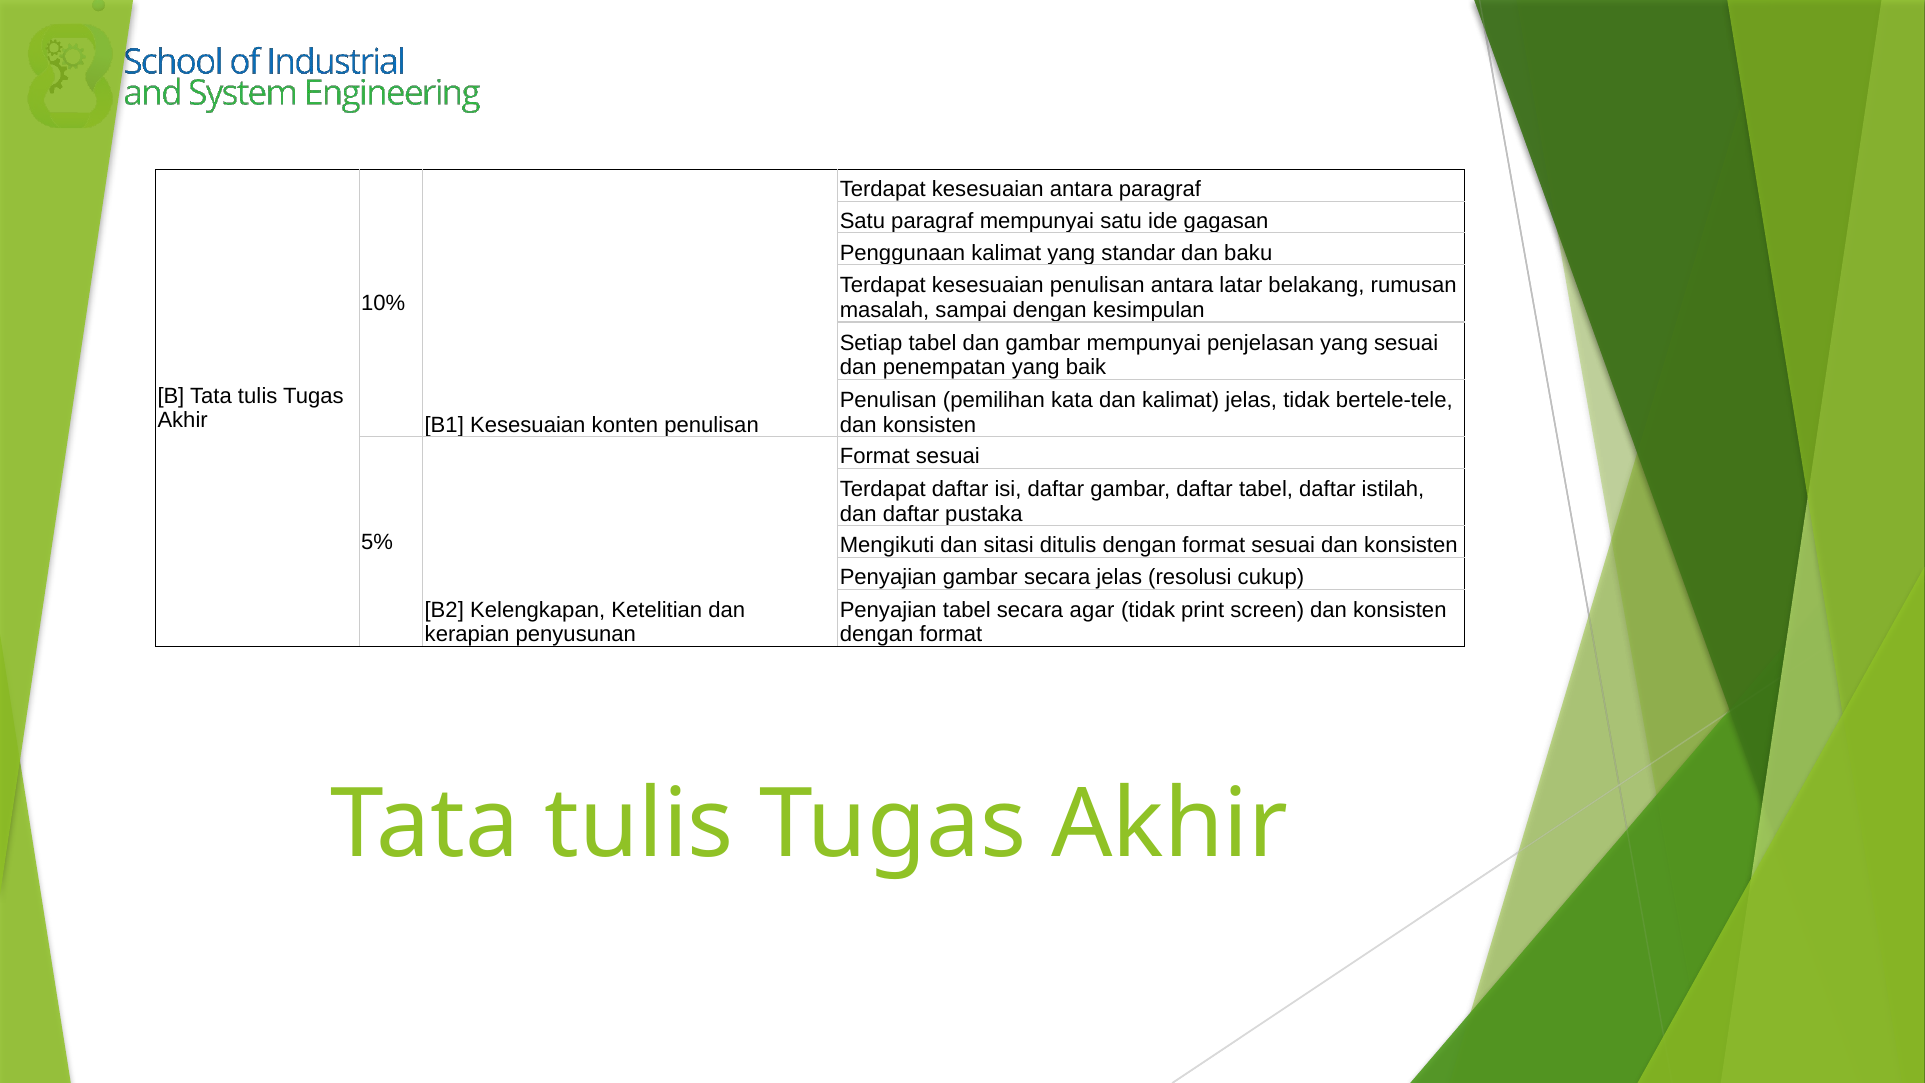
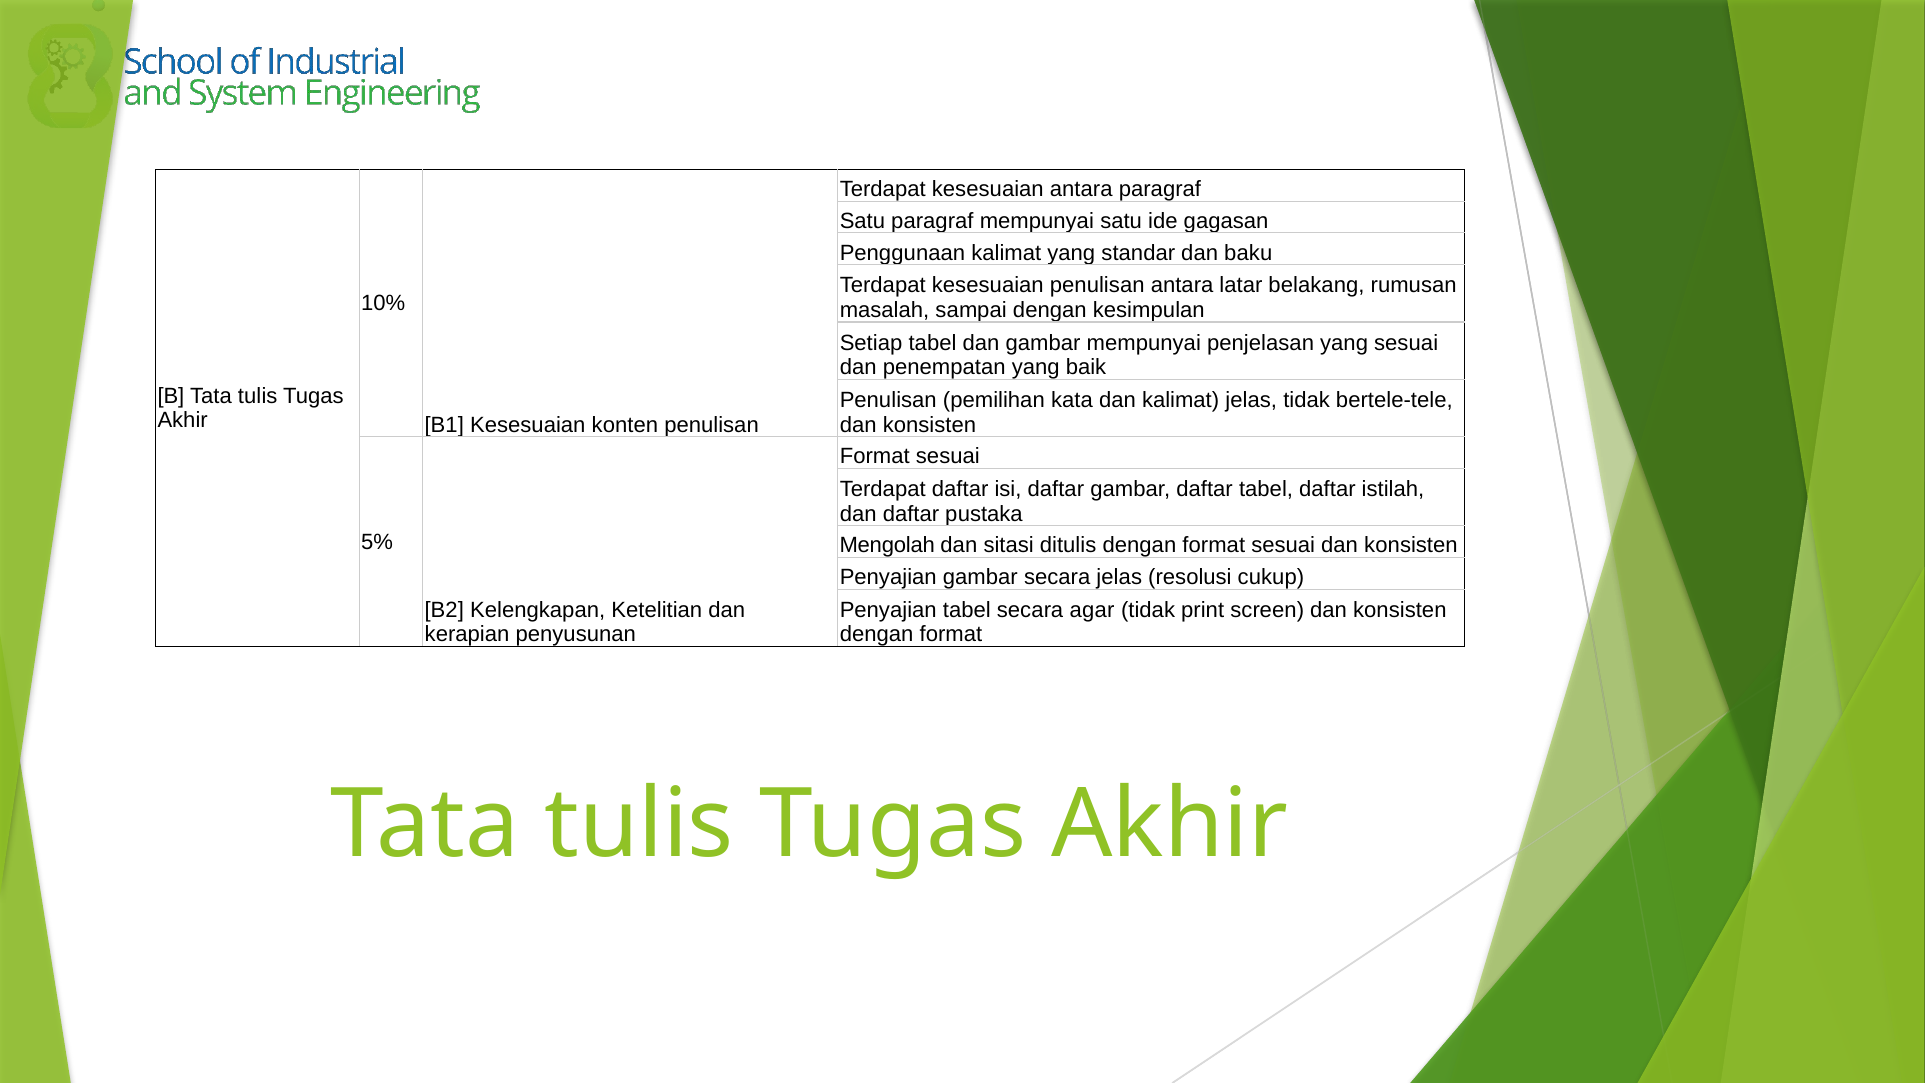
Mengikuti: Mengikuti -> Mengolah
